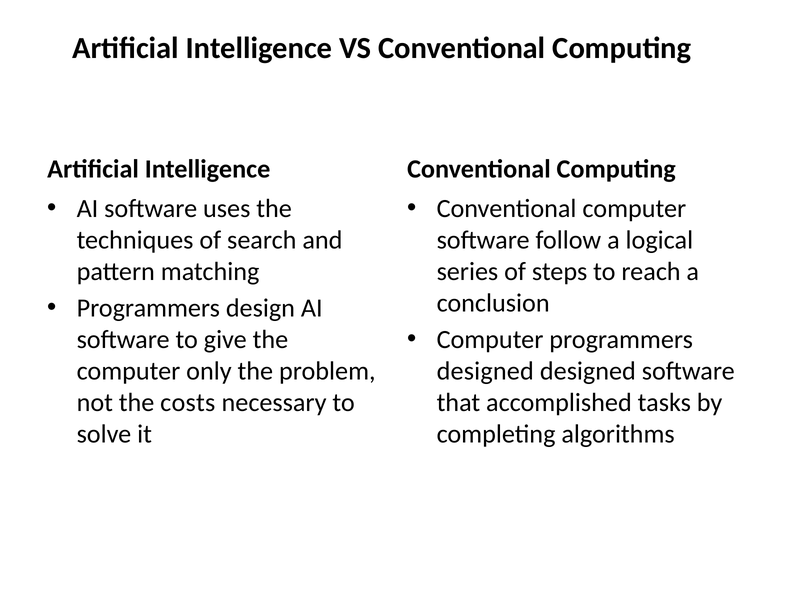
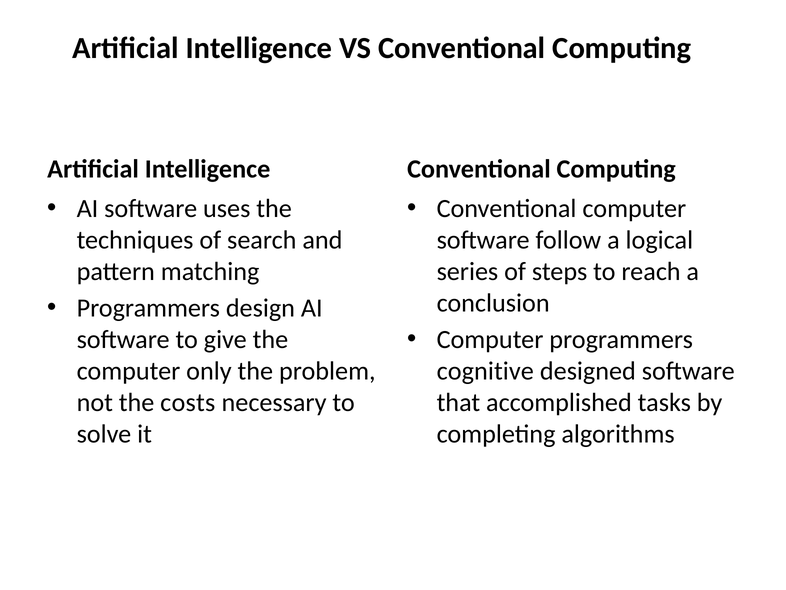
designed at (485, 371): designed -> cognitive
